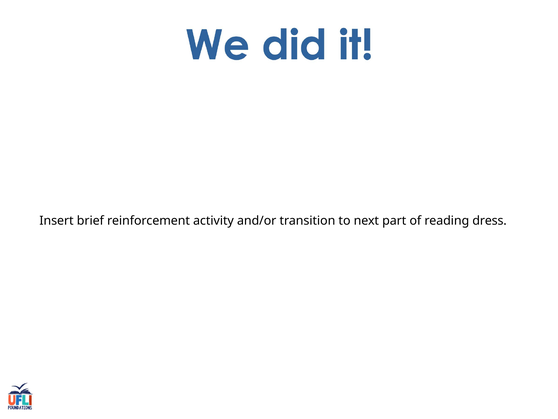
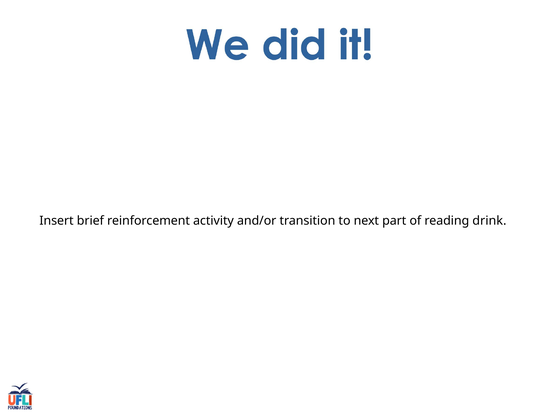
dress: dress -> drink
